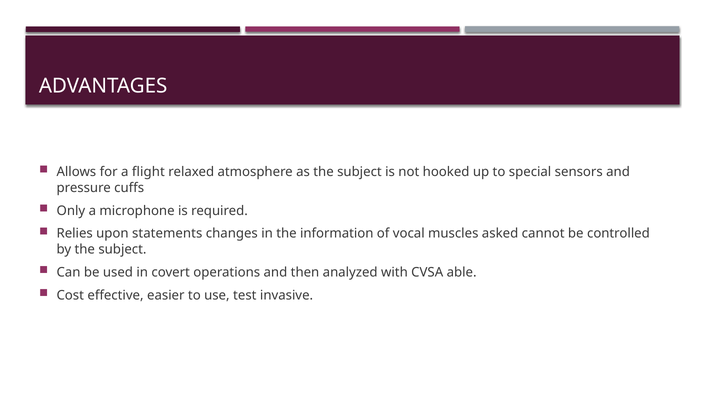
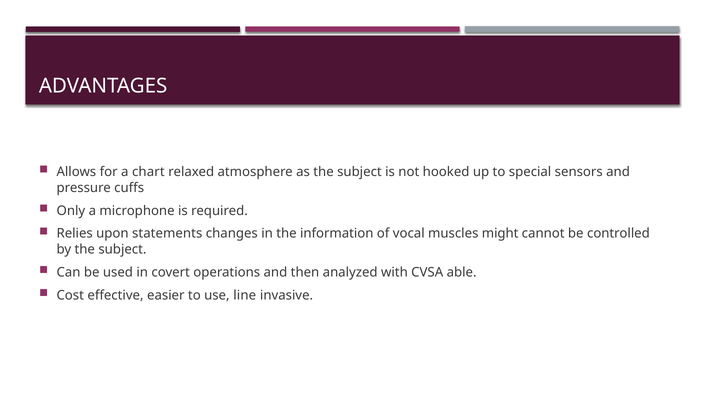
flight: flight -> chart
asked: asked -> might
test: test -> line
